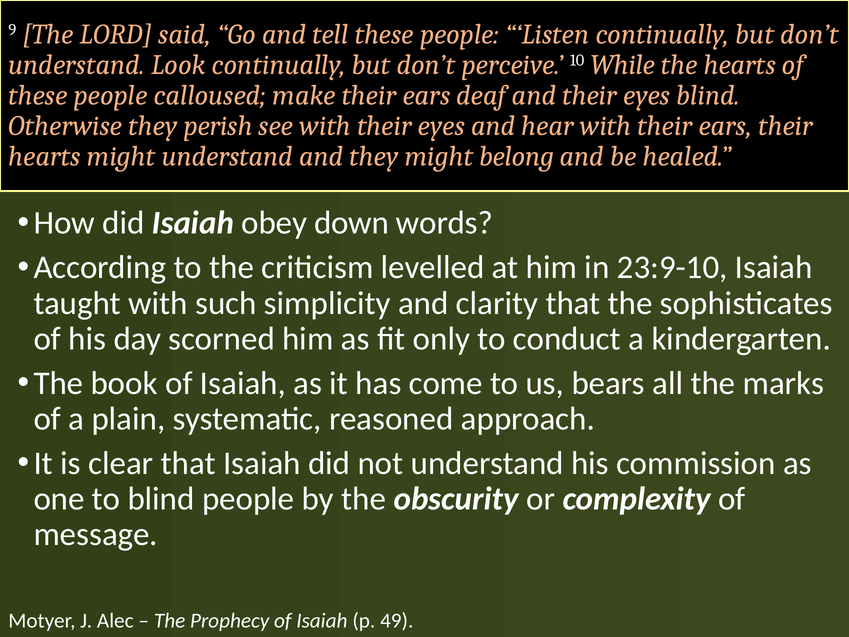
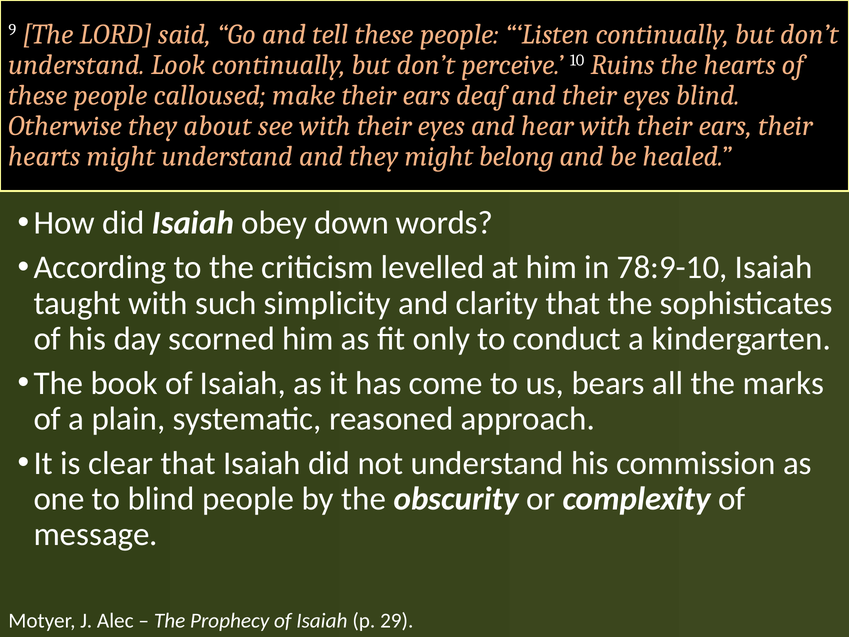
While: While -> Ruins
perish: perish -> about
23:9-10: 23:9-10 -> 78:9-10
49: 49 -> 29
